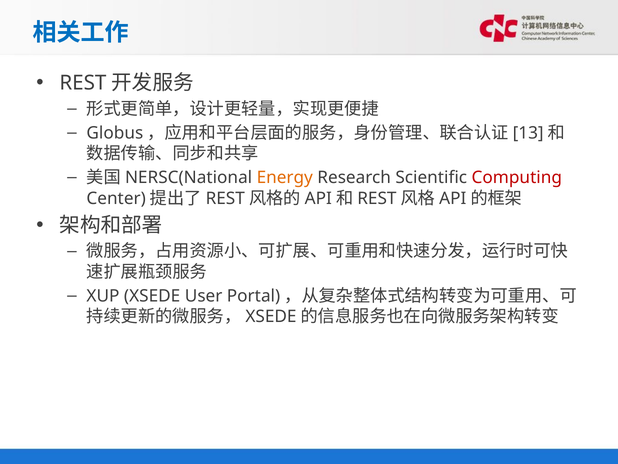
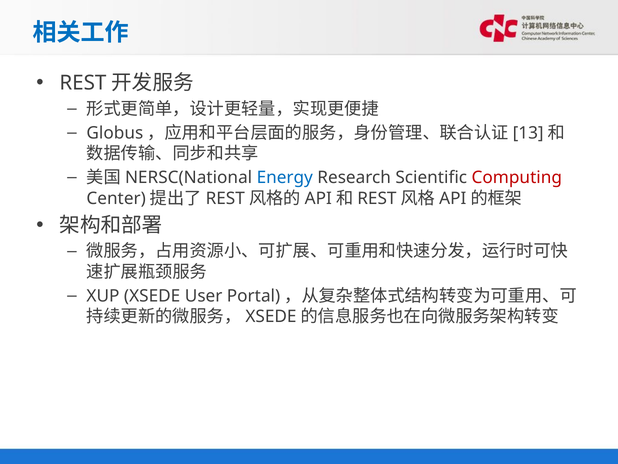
Energy colour: orange -> blue
